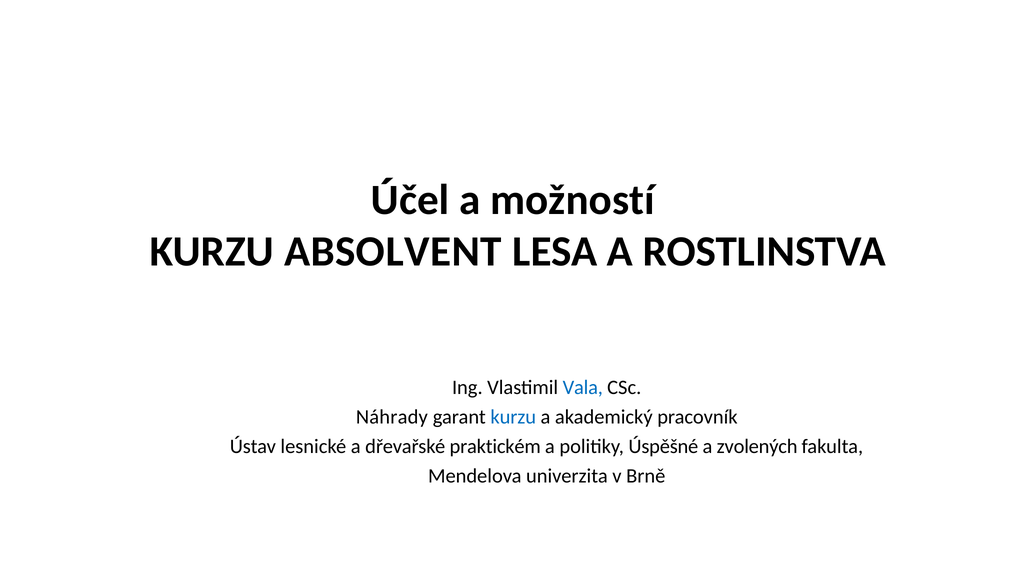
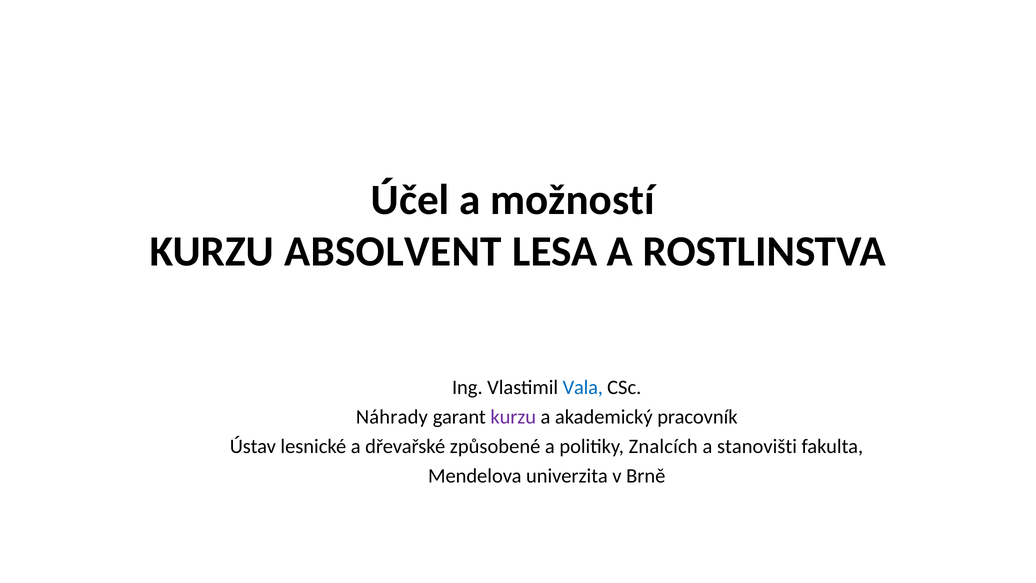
kurzu at (513, 417) colour: blue -> purple
praktickém: praktickém -> způsobené
Úspěšné: Úspěšné -> Znalcích
zvolených: zvolených -> stanovišti
